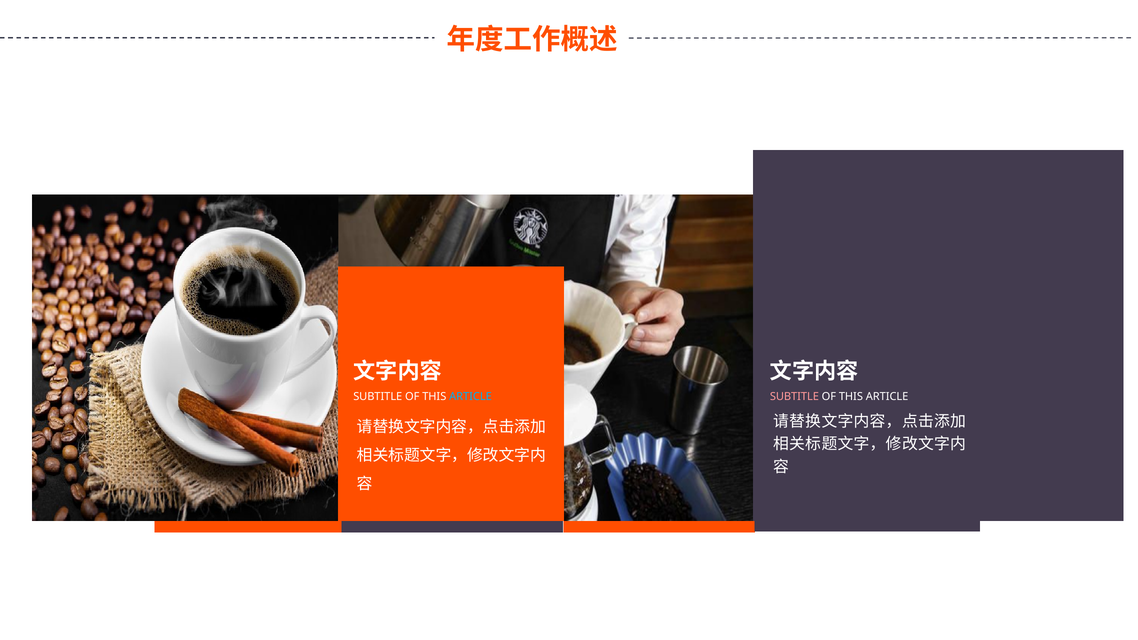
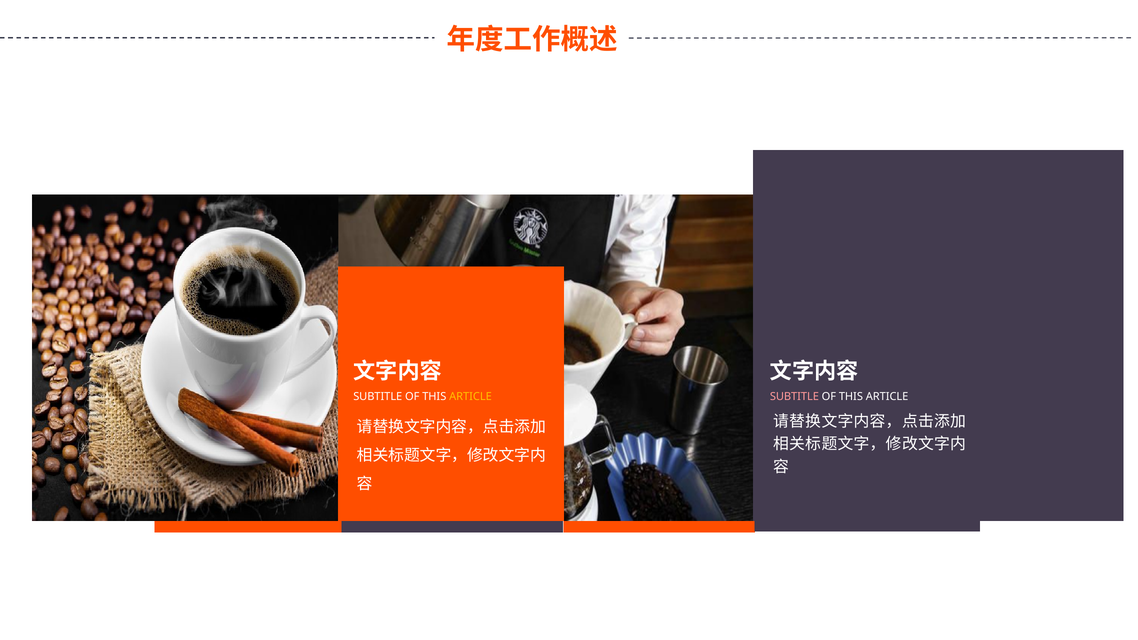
ARTICLE at (471, 397) colour: light blue -> yellow
